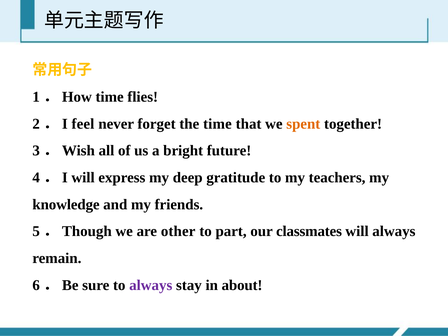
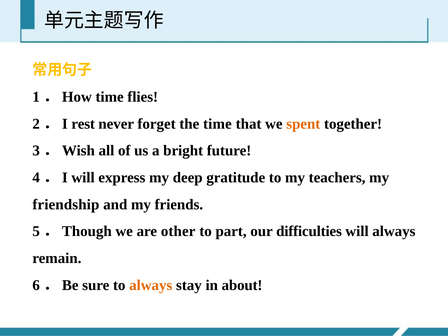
feel: feel -> rest
knowledge: knowledge -> friendship
classmates: classmates -> difficulties
always at (151, 285) colour: purple -> orange
